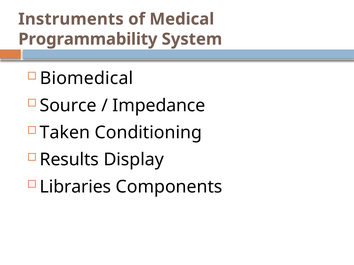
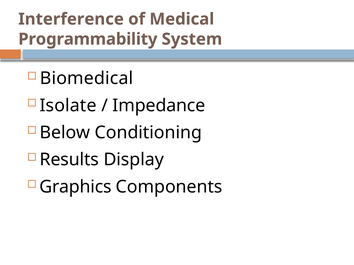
Instruments: Instruments -> Interference
Source: Source -> Isolate
Taken: Taken -> Below
Libraries: Libraries -> Graphics
